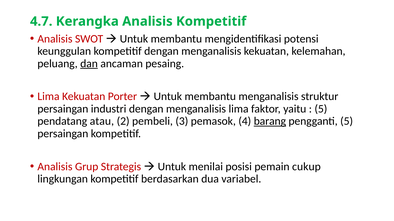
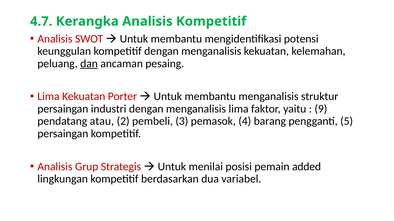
5 at (321, 109): 5 -> 9
barang underline: present -> none
cukup: cukup -> added
